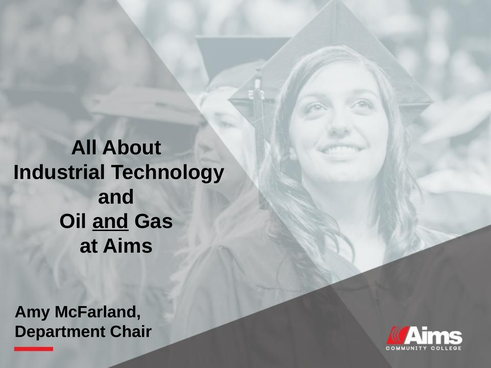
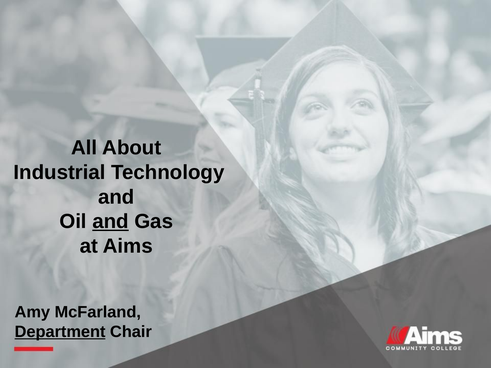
Department underline: none -> present
